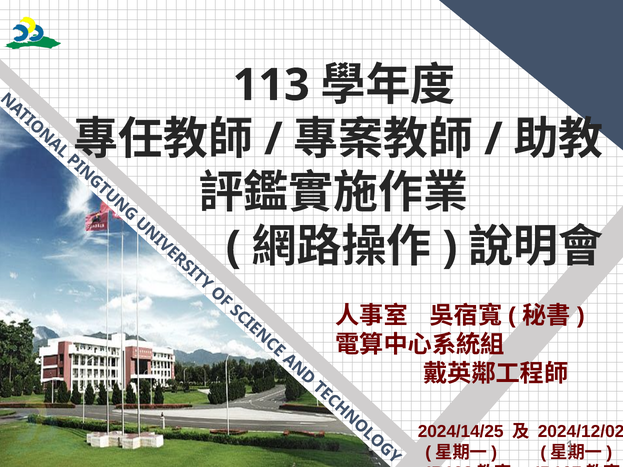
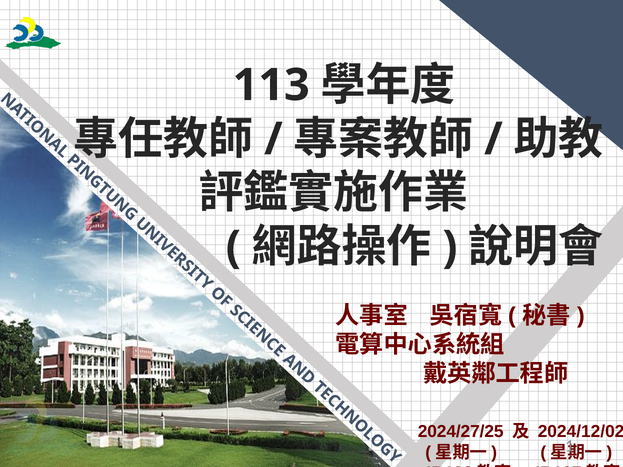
2024/14/25: 2024/14/25 -> 2024/27/25
